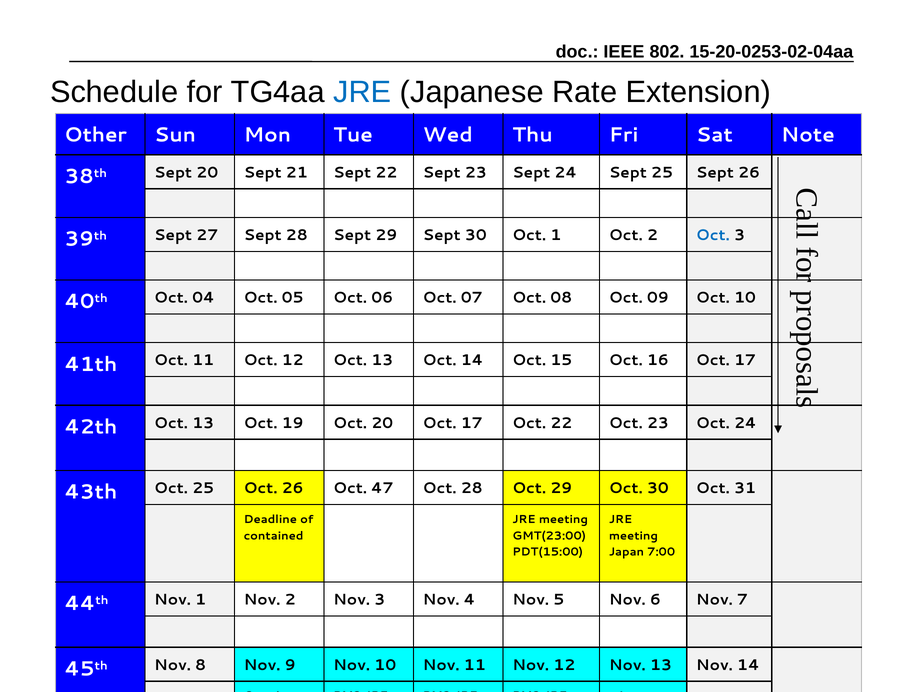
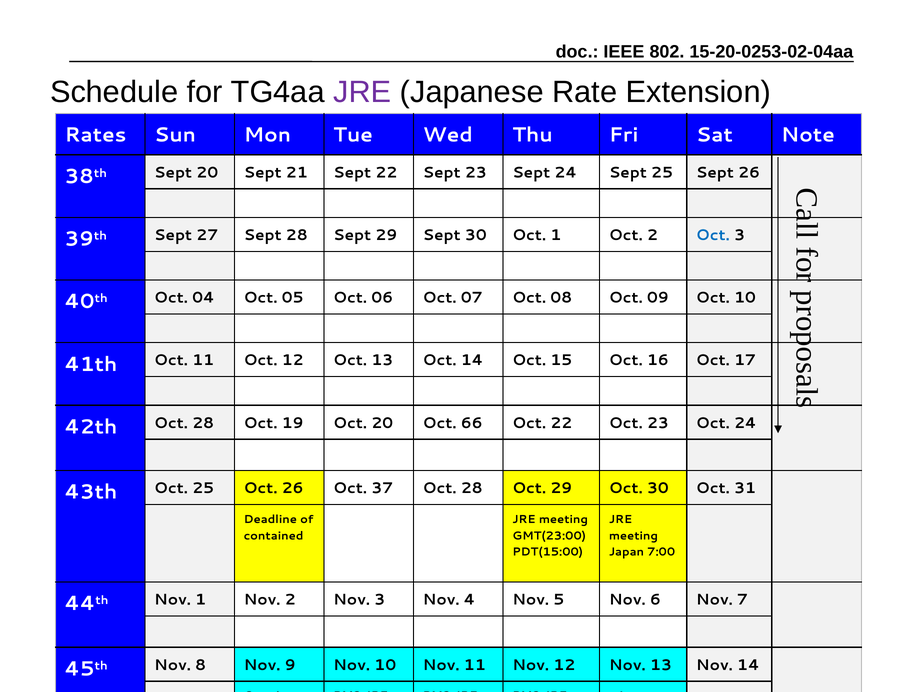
JRE at (362, 92) colour: blue -> purple
Other: Other -> Rates
42th Oct 13: 13 -> 28
20 Oct 17: 17 -> 66
47: 47 -> 37
